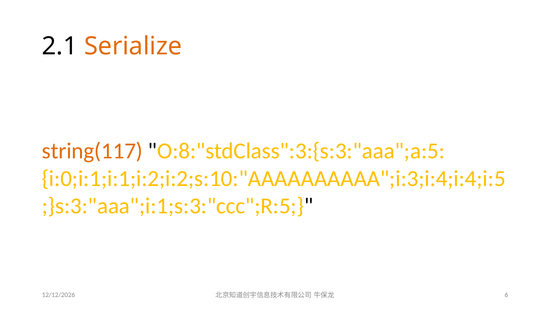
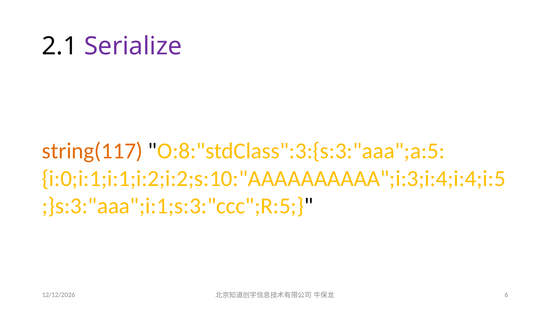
Serialize colour: orange -> purple
